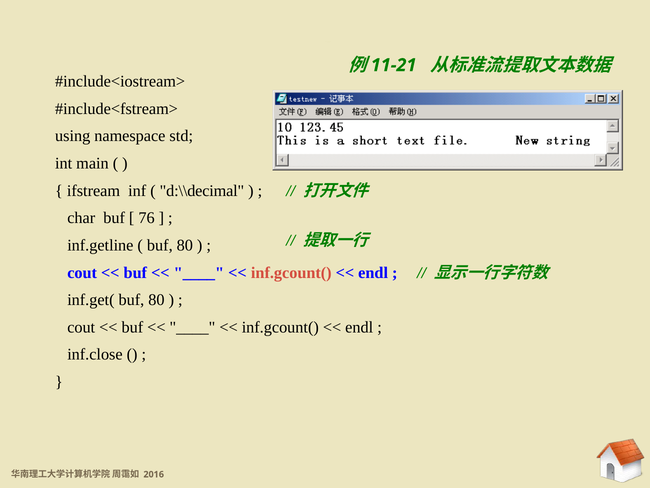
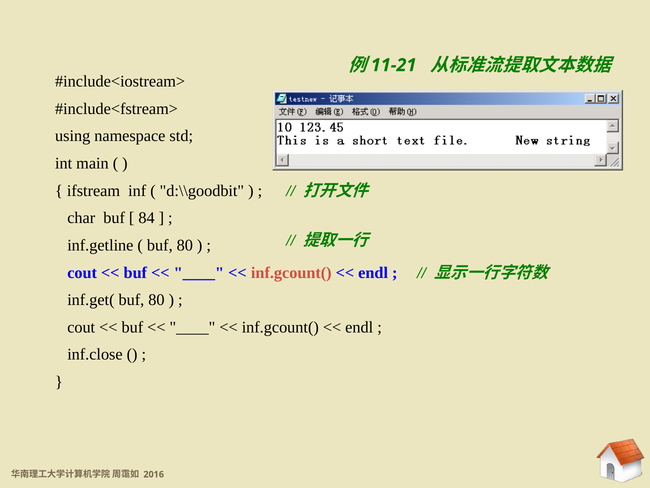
d:\\decimal: d:\\decimal -> d:\\goodbit
76: 76 -> 84
